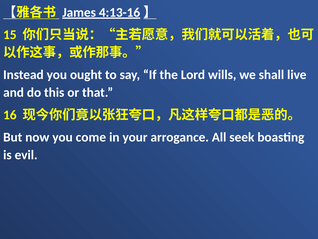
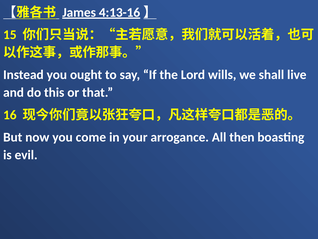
seek: seek -> then
